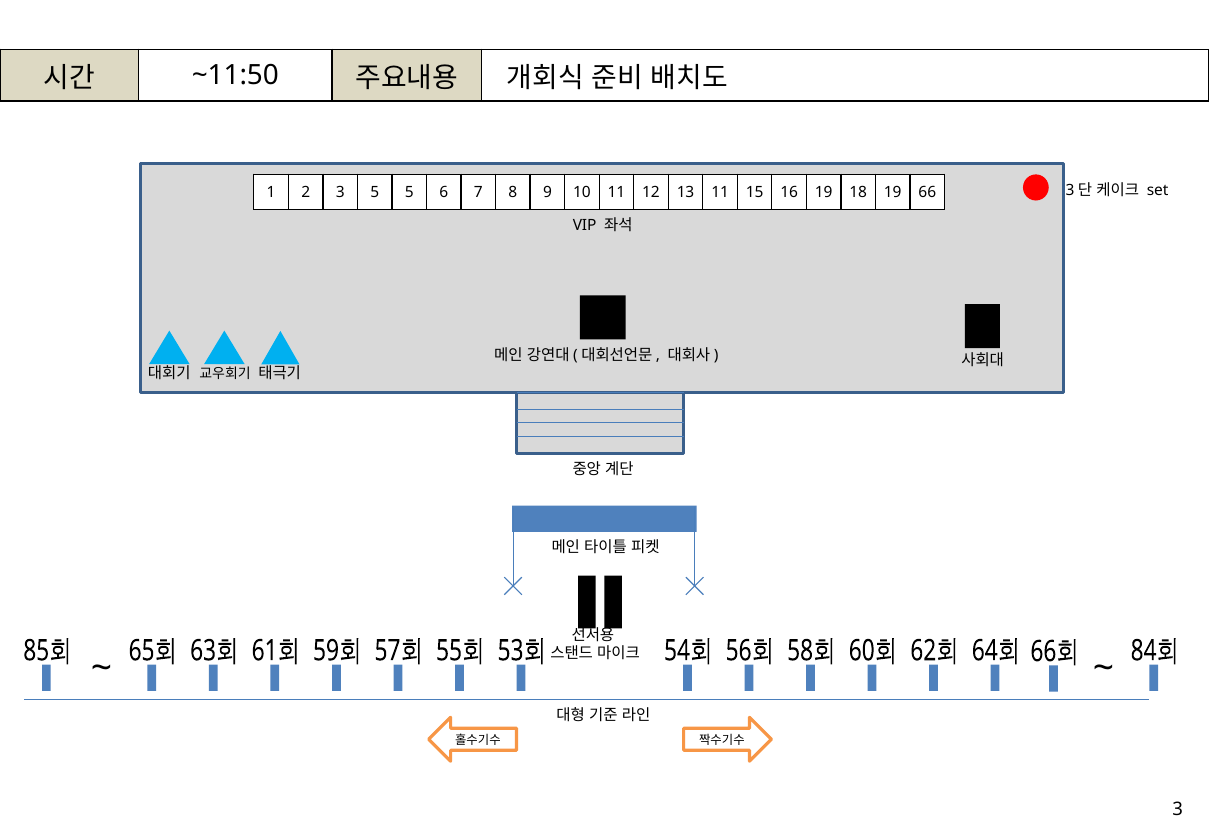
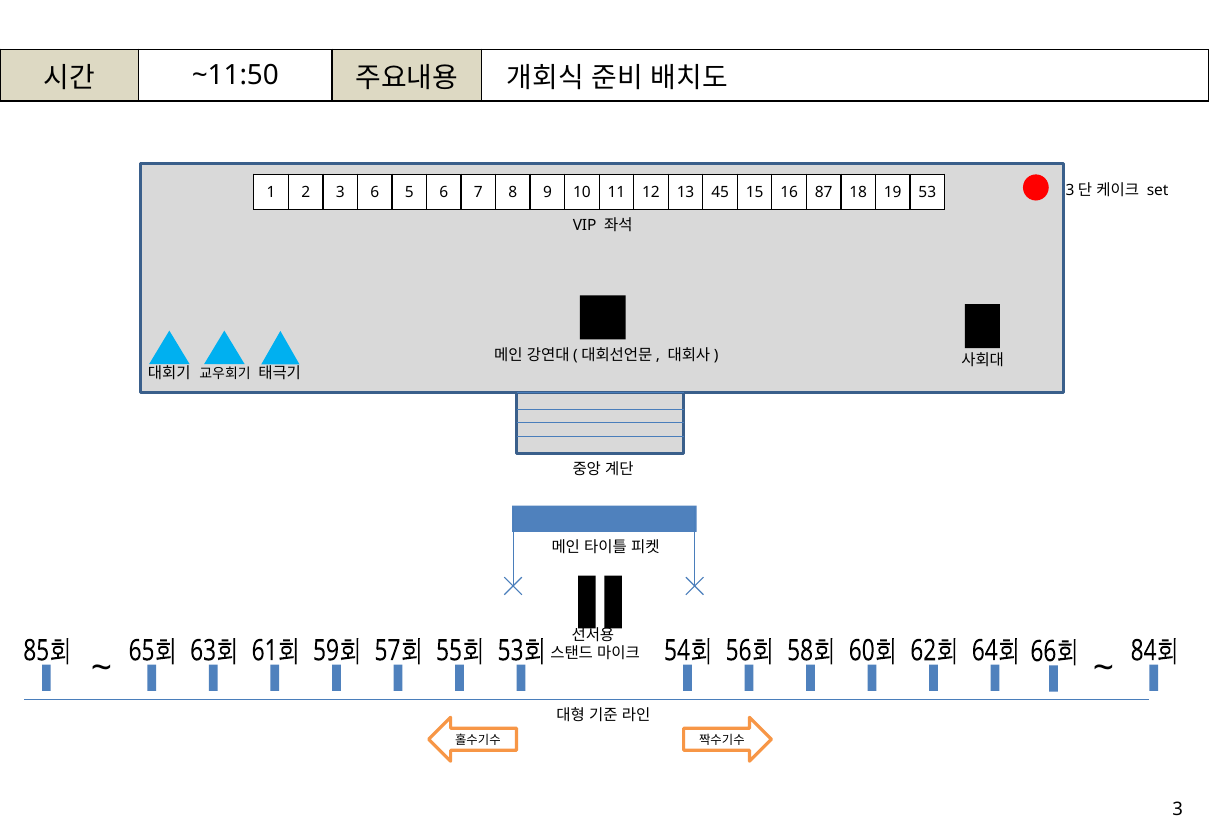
3 5: 5 -> 6
13 11: 11 -> 45
16 19: 19 -> 87
66: 66 -> 53
